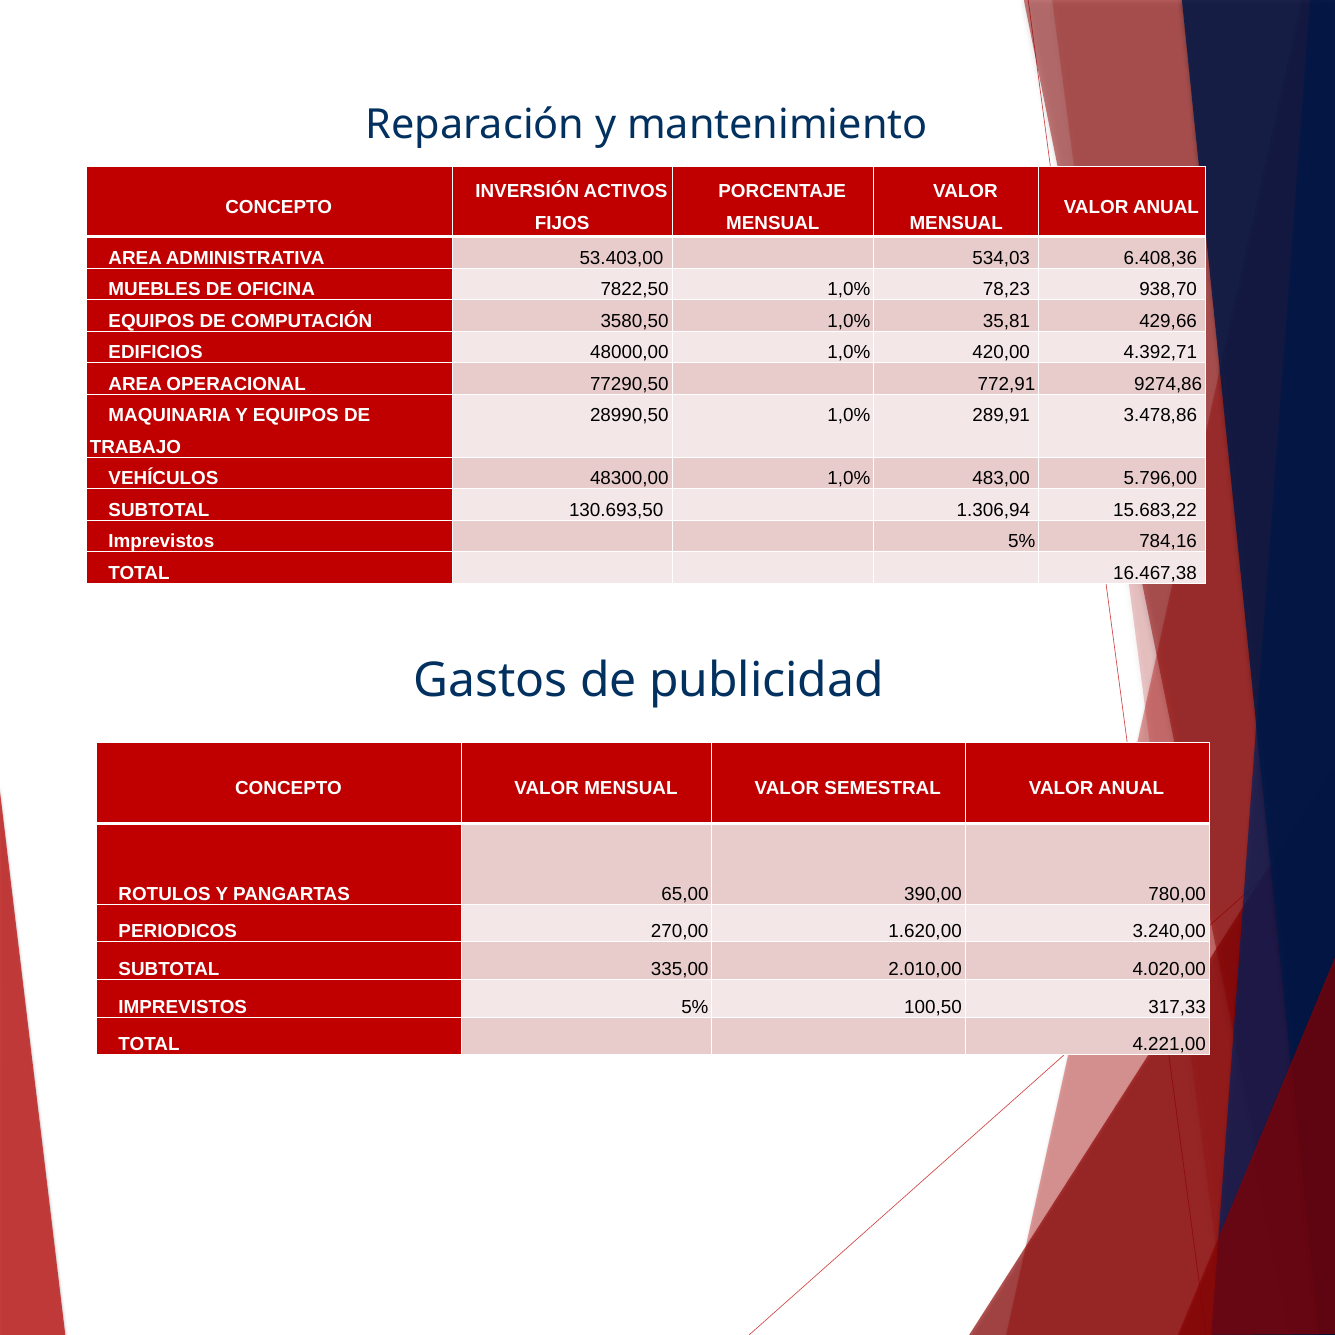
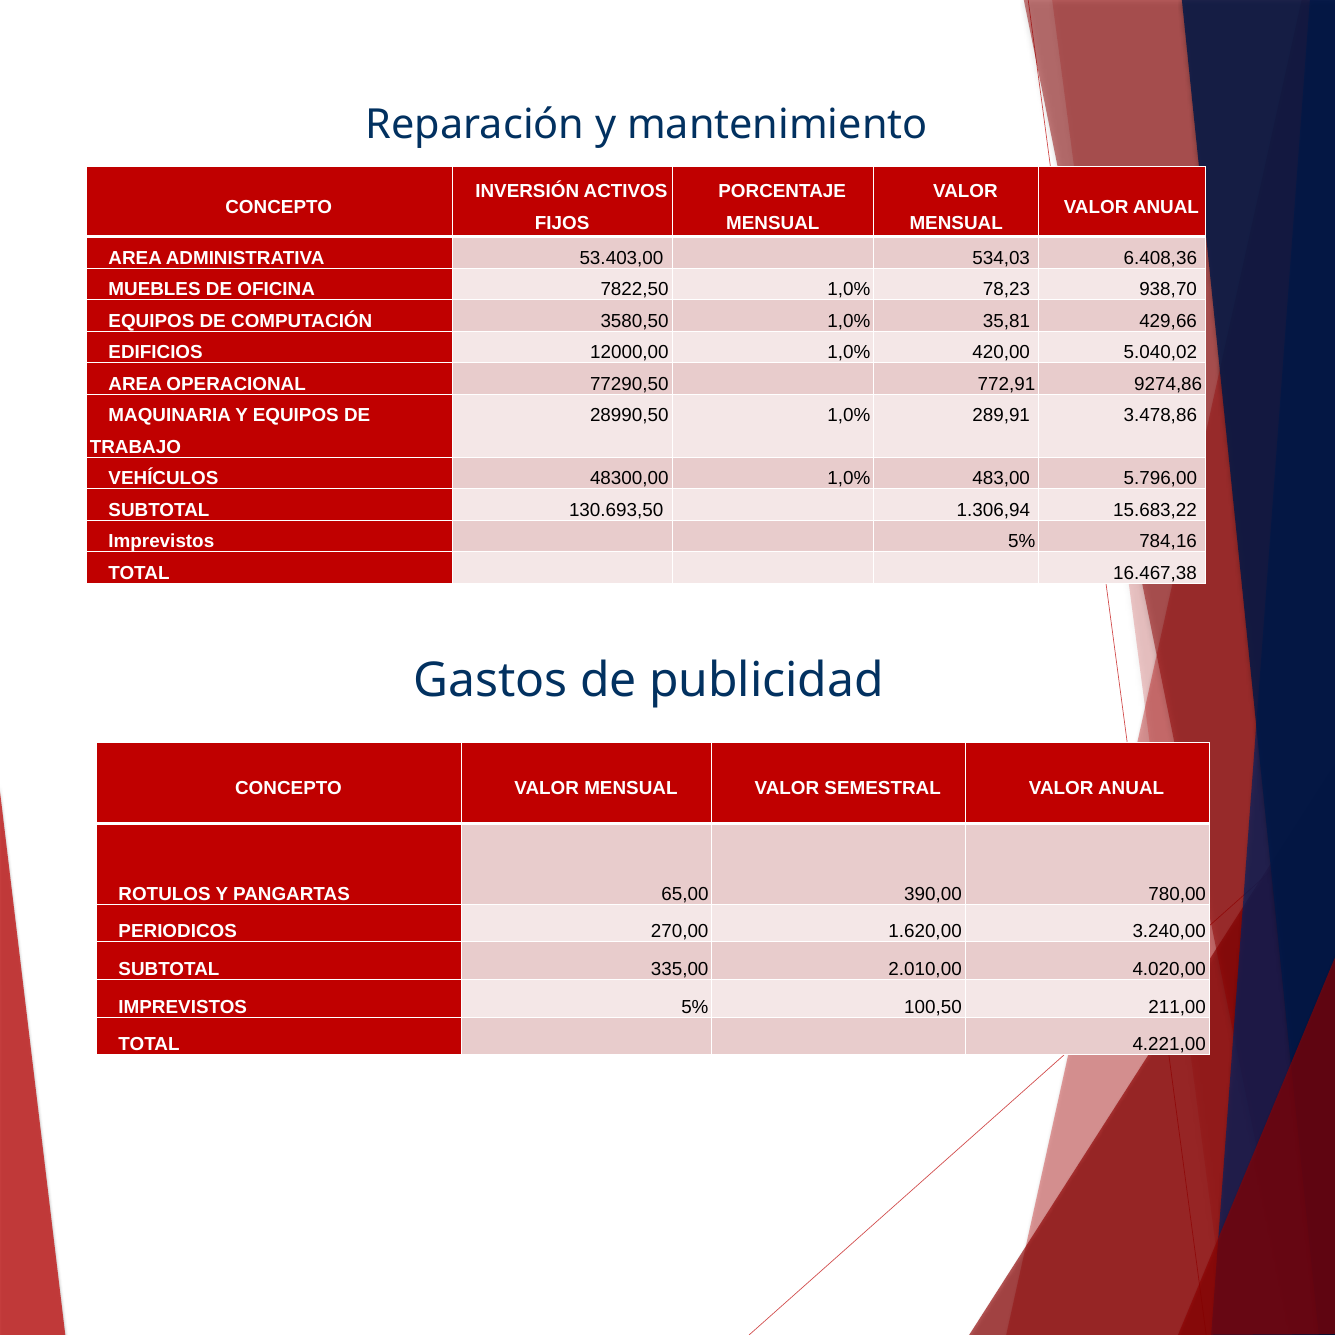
48000,00: 48000,00 -> 12000,00
4.392,71: 4.392,71 -> 5.040,02
317,33: 317,33 -> 211,00
